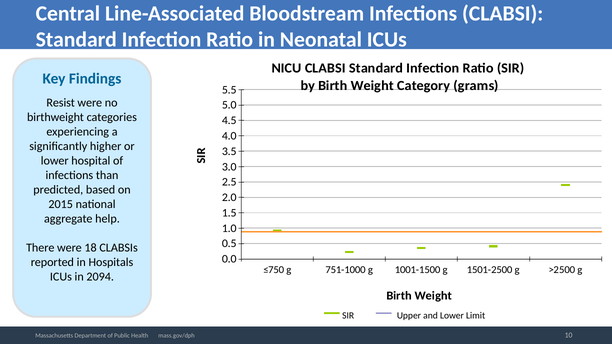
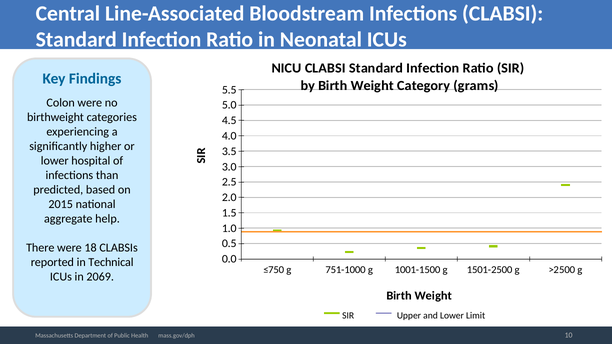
Resist: Resist -> Colon
Hospitals: Hospitals -> Technical
2094: 2094 -> 2069
